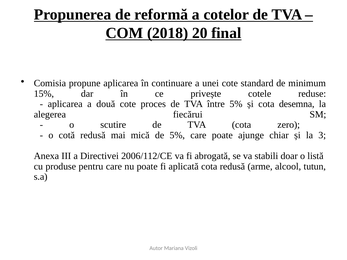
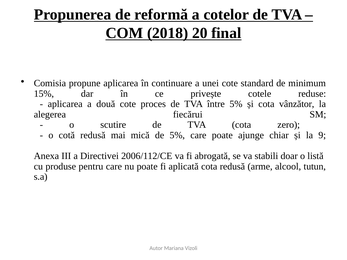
desemna: desemna -> vânzător
3: 3 -> 9
